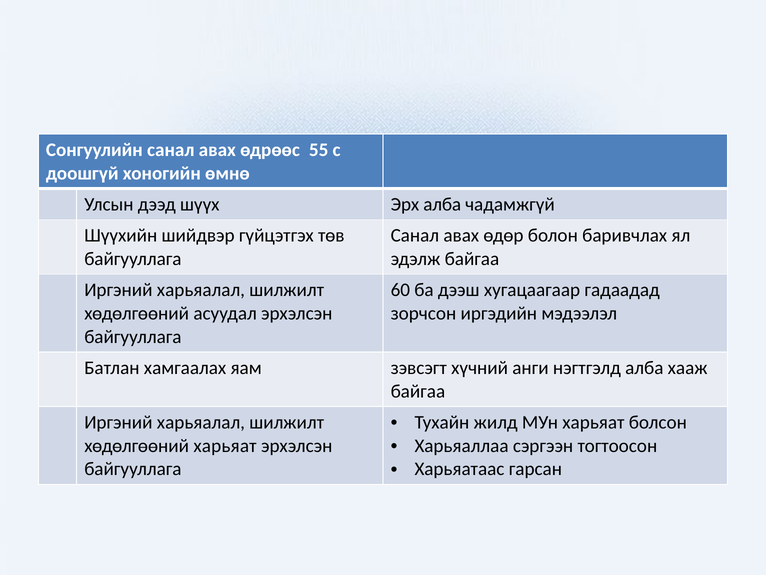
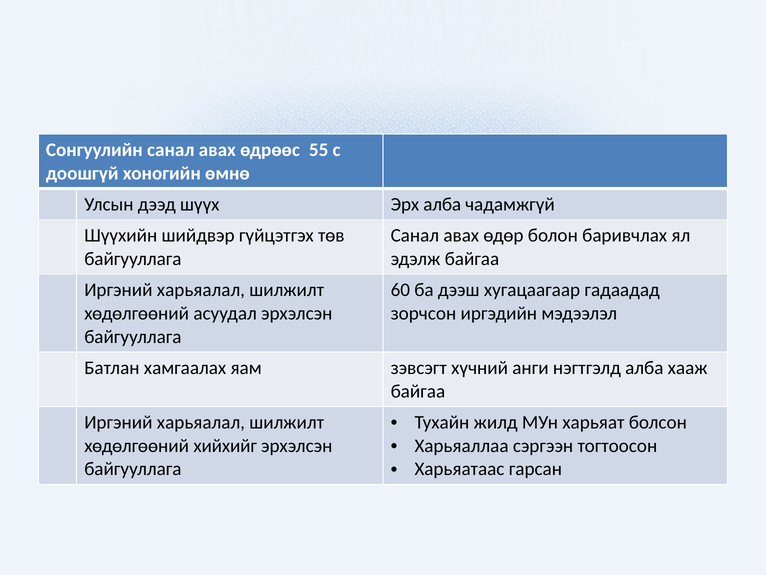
хөдөлгөөний харьяат: харьяат -> хийхийг
